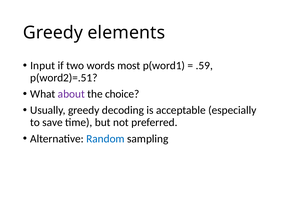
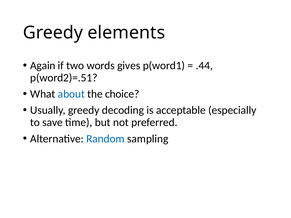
Input: Input -> Again
most: most -> gives
.59: .59 -> .44
about colour: purple -> blue
